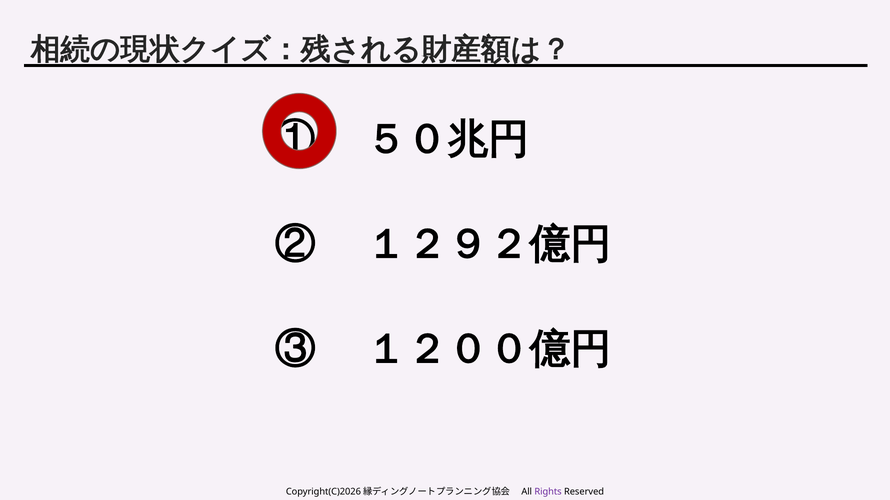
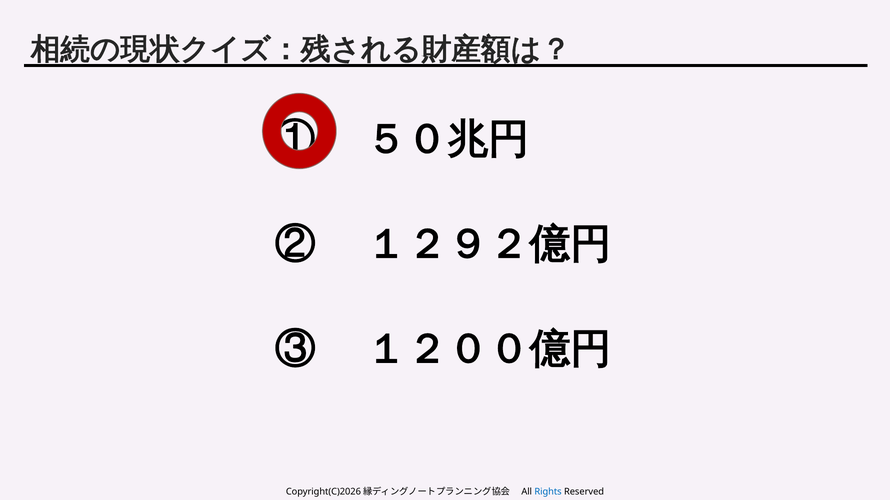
Rights colour: purple -> blue
